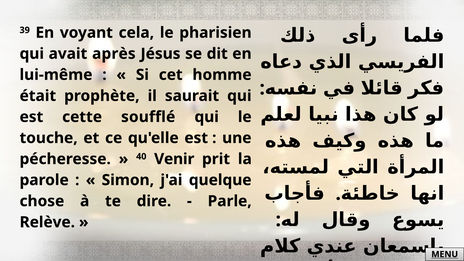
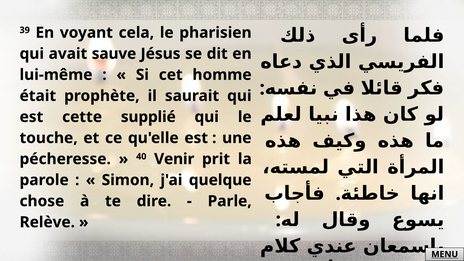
après: après -> sauve
soufflé: soufflé -> supplié
